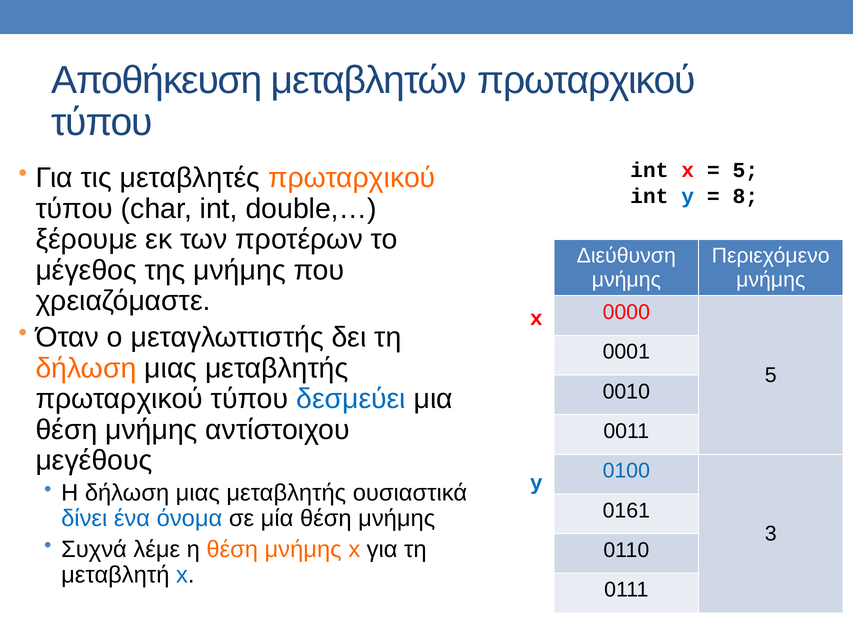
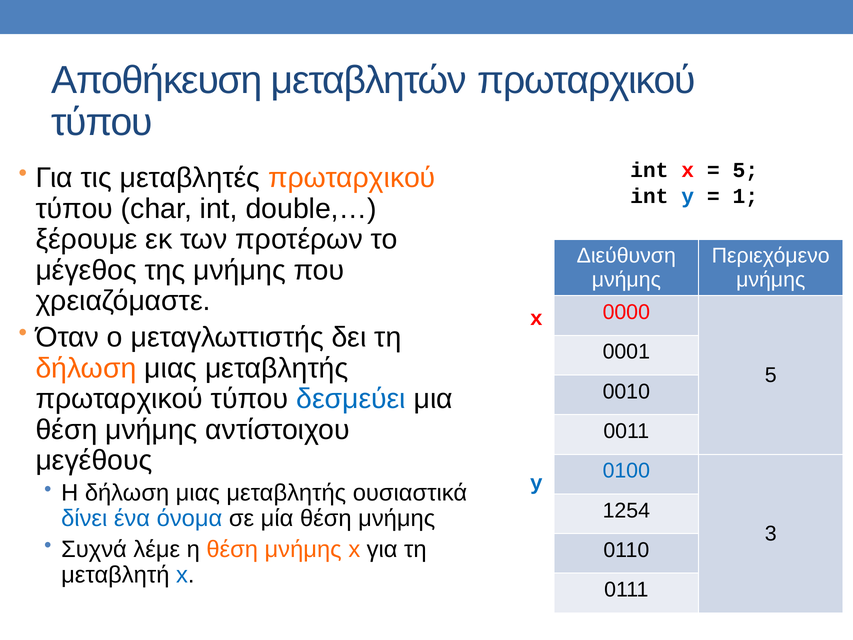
8: 8 -> 1
0161: 0161 -> 1254
